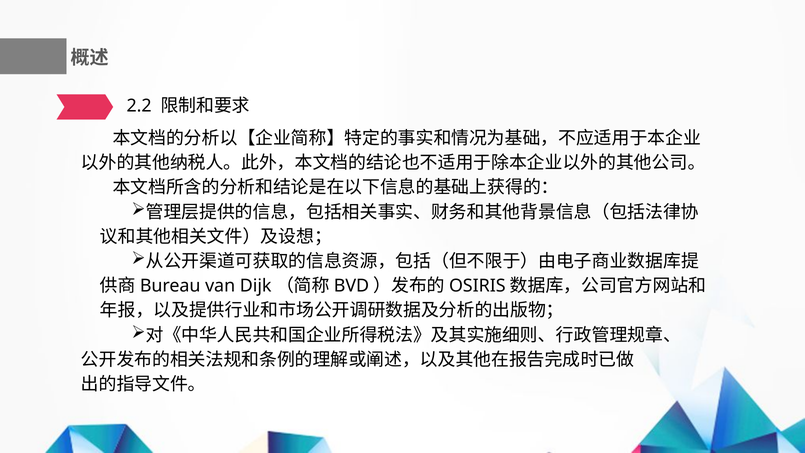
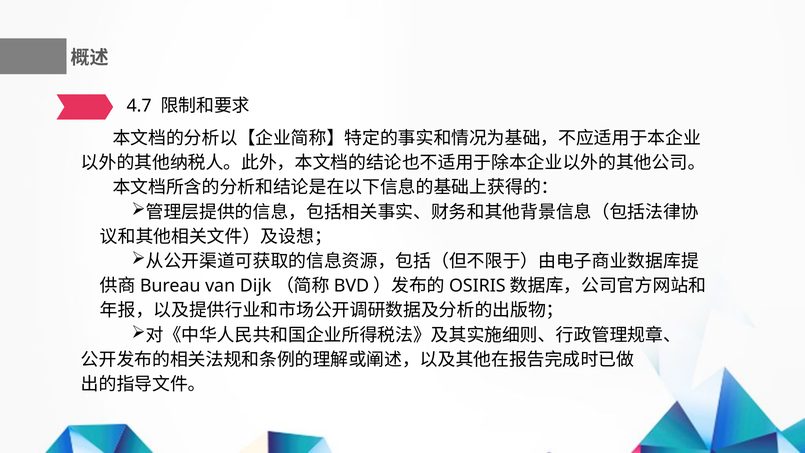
2.2: 2.2 -> 4.7
